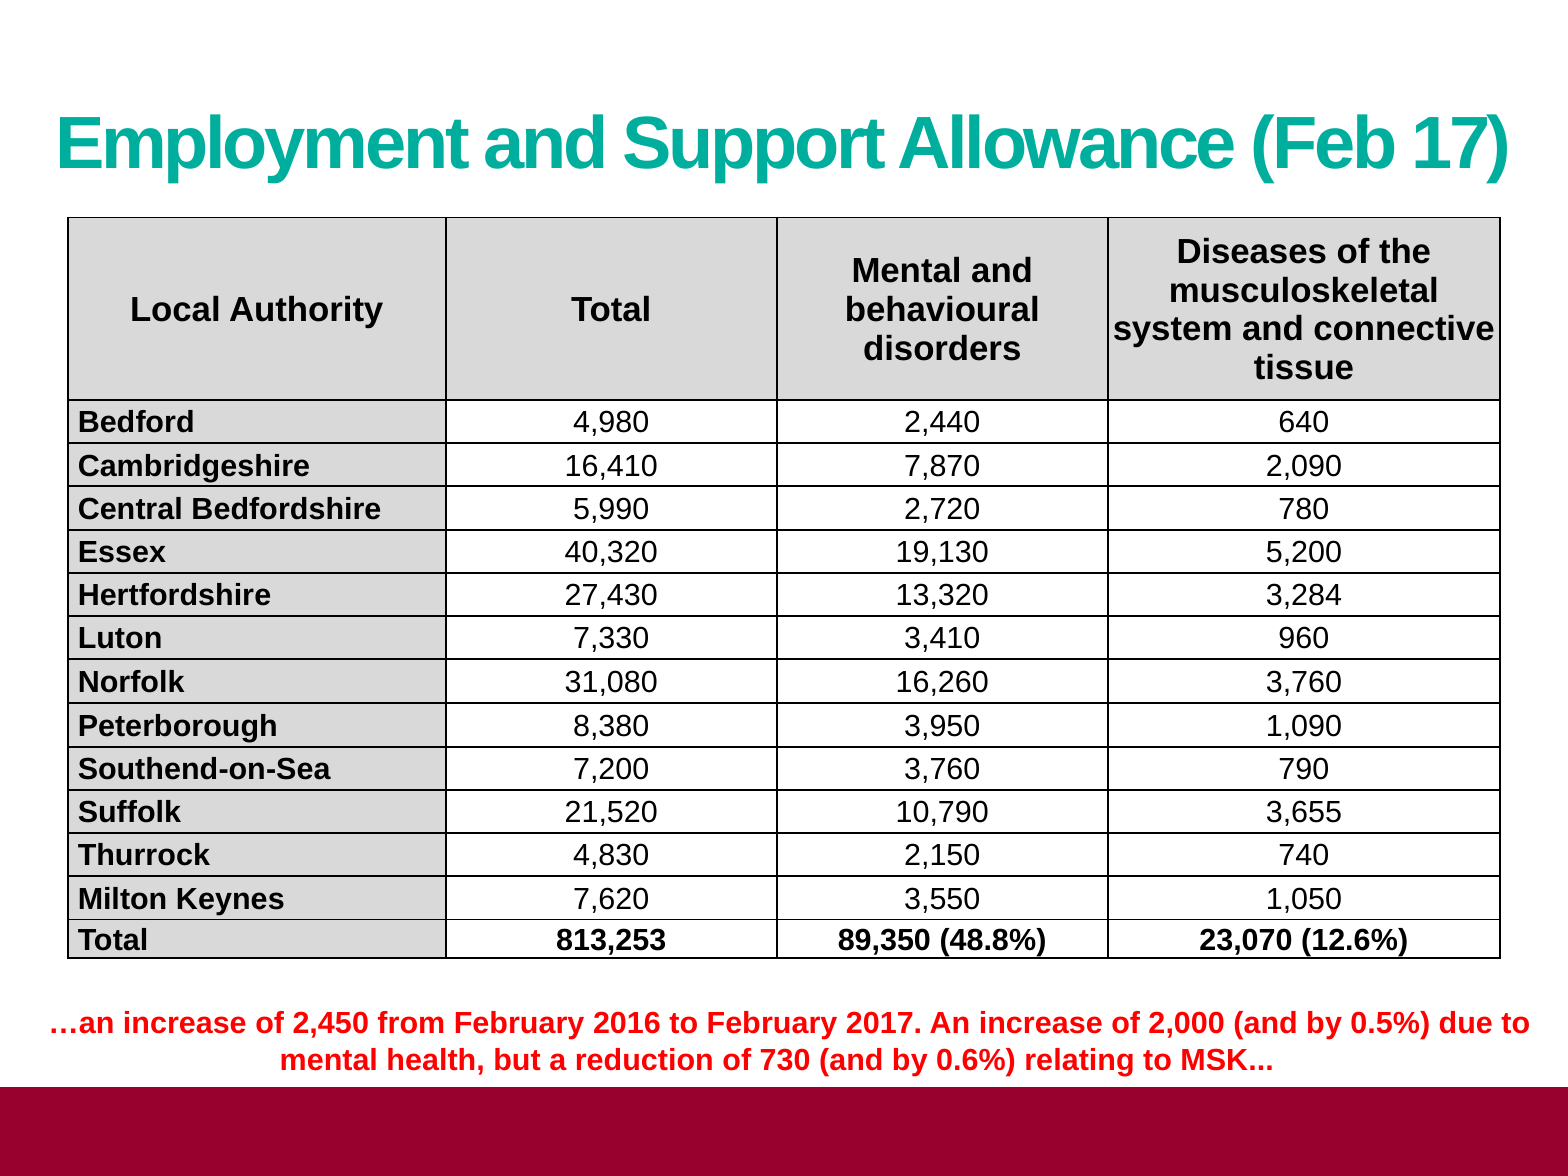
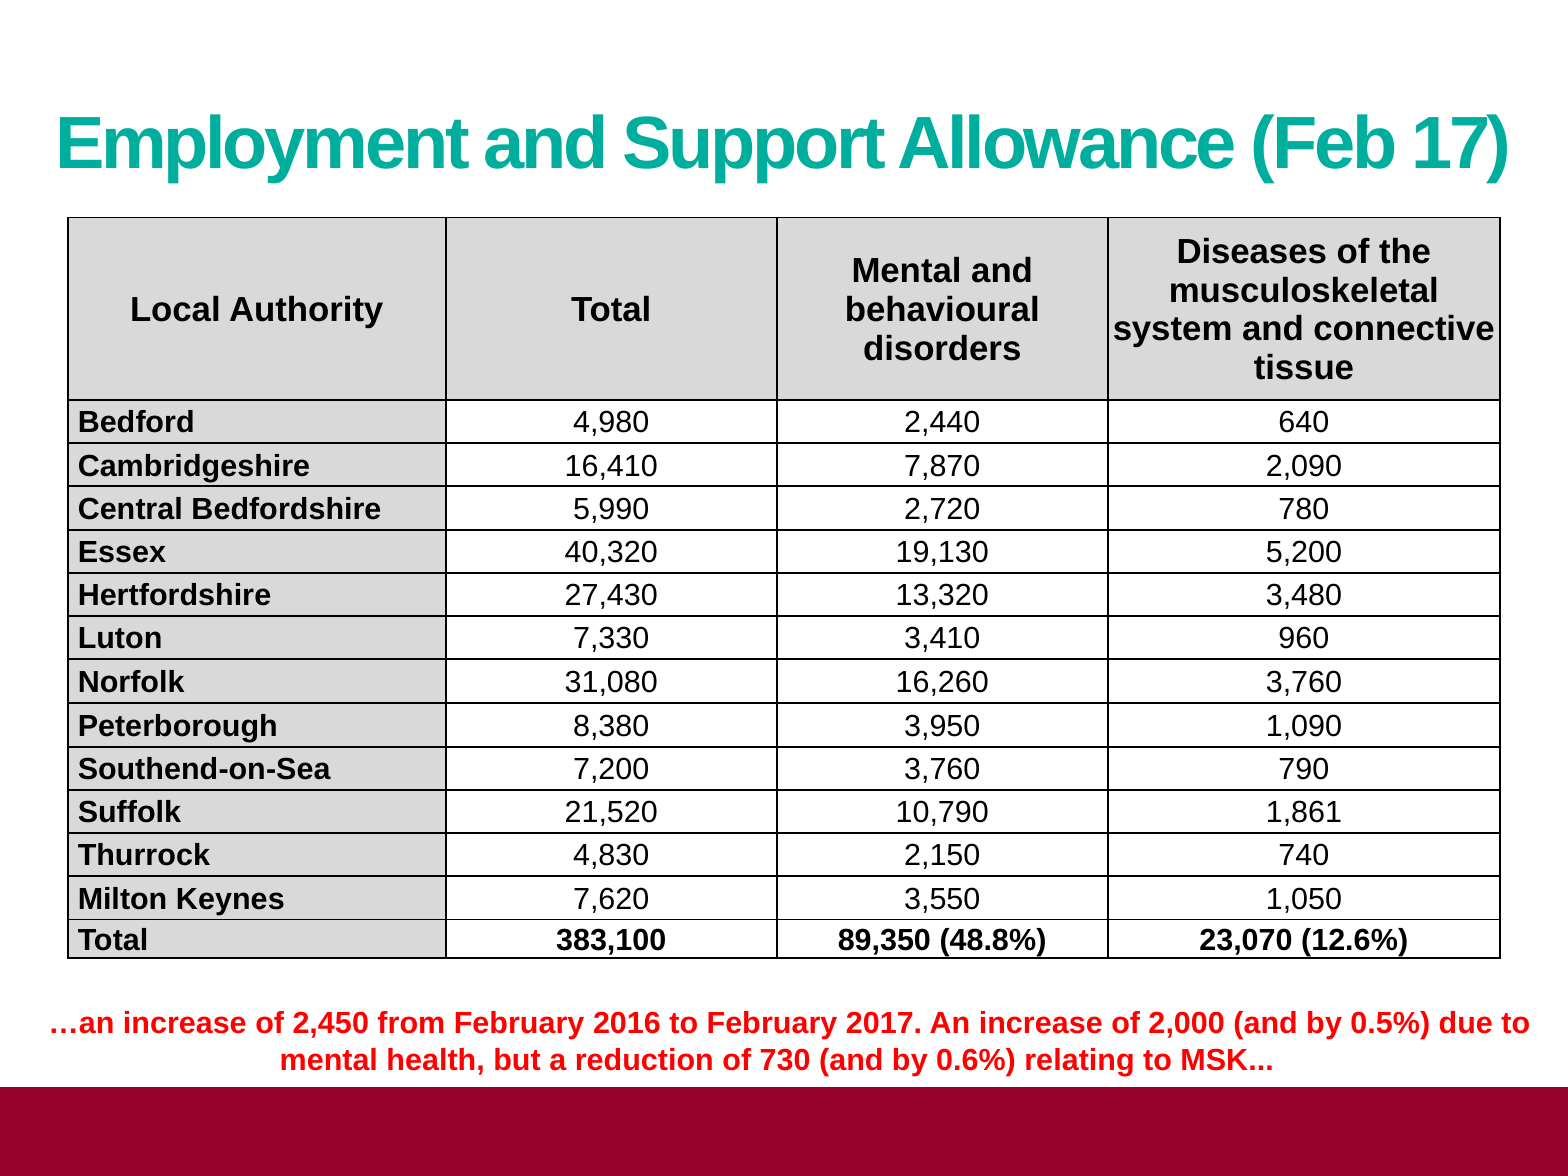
3,284: 3,284 -> 3,480
3,655: 3,655 -> 1,861
813,253: 813,253 -> 383,100
